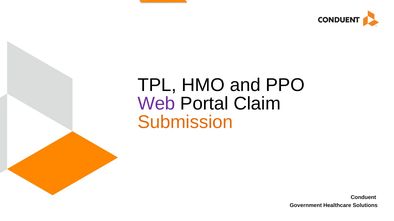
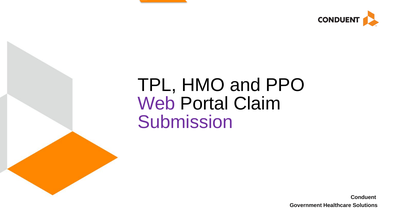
Submission colour: orange -> purple
